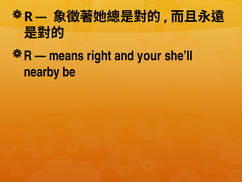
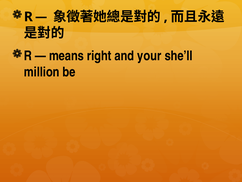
nearby: nearby -> million
